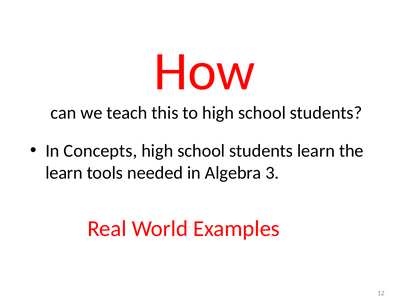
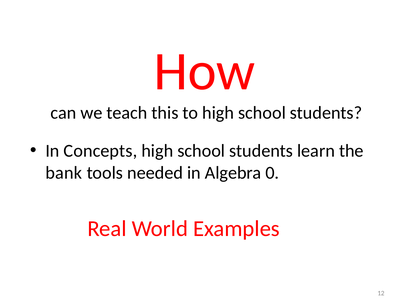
learn at (64, 173): learn -> bank
3: 3 -> 0
